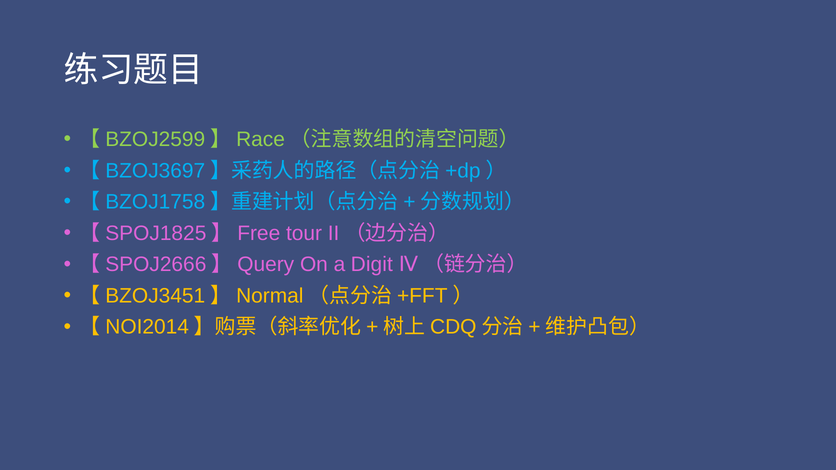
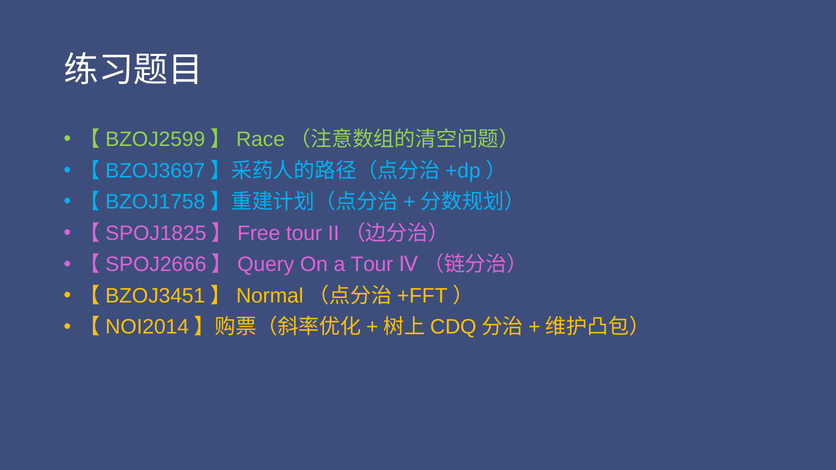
a Digit: Digit -> Tour
